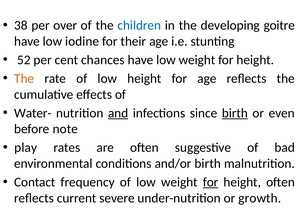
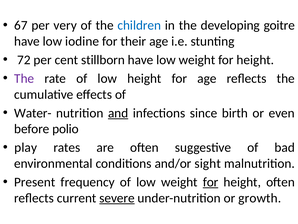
38: 38 -> 67
over: over -> very
52: 52 -> 72
chances: chances -> stillborn
The at (24, 78) colour: orange -> purple
birth at (235, 113) underline: present -> none
note: note -> polio
and/or birth: birth -> sight
Contact: Contact -> Present
severe underline: none -> present
